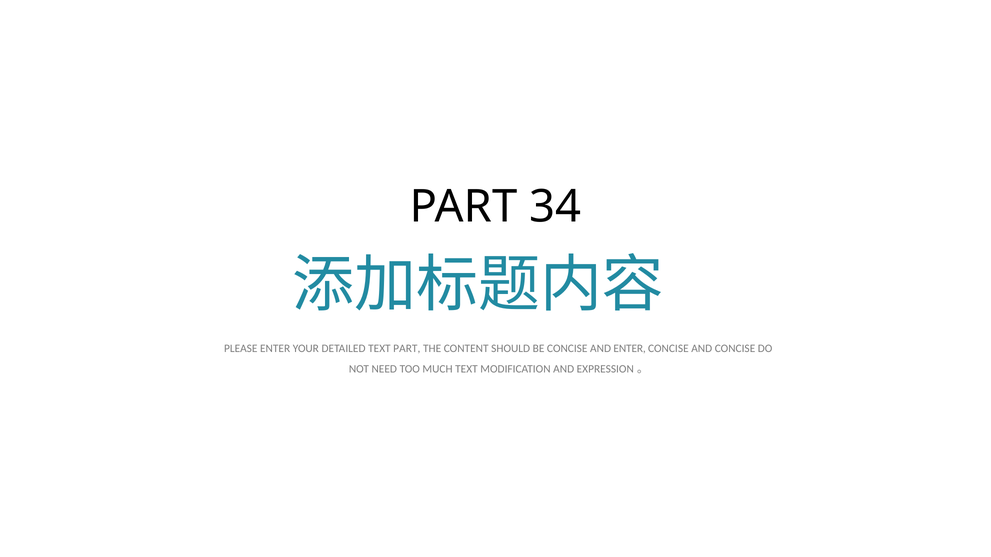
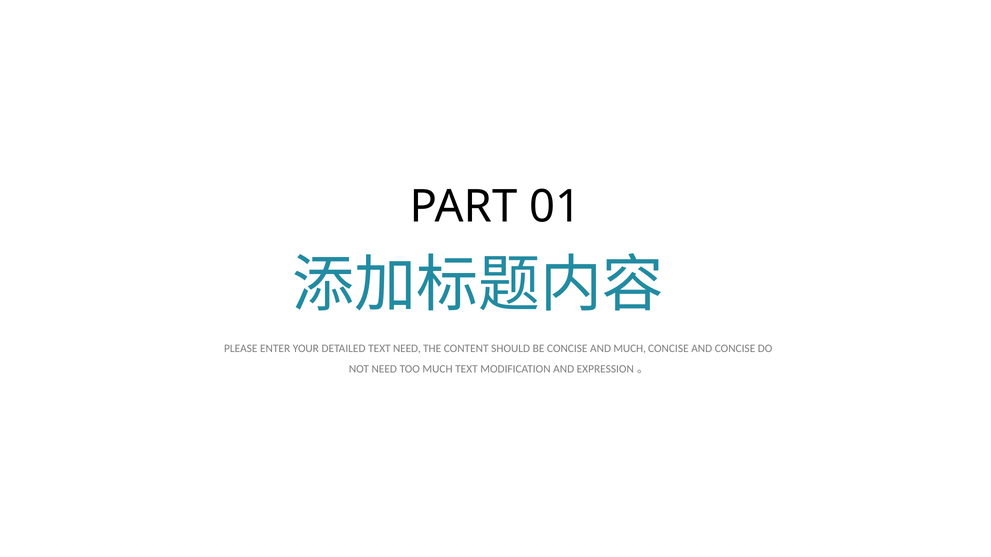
34: 34 -> 01
TEXT PART: PART -> NEED
AND ENTER: ENTER -> MUCH
